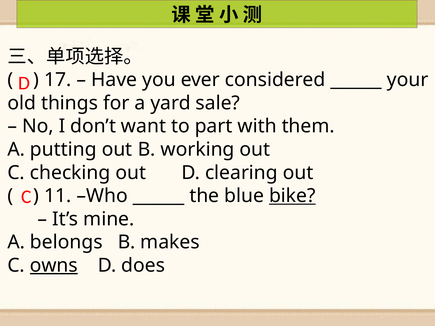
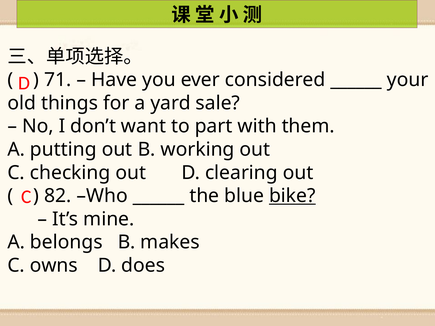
17: 17 -> 71
11: 11 -> 82
owns underline: present -> none
